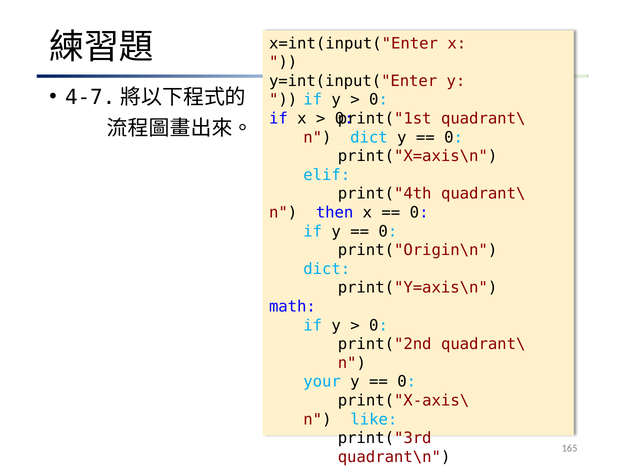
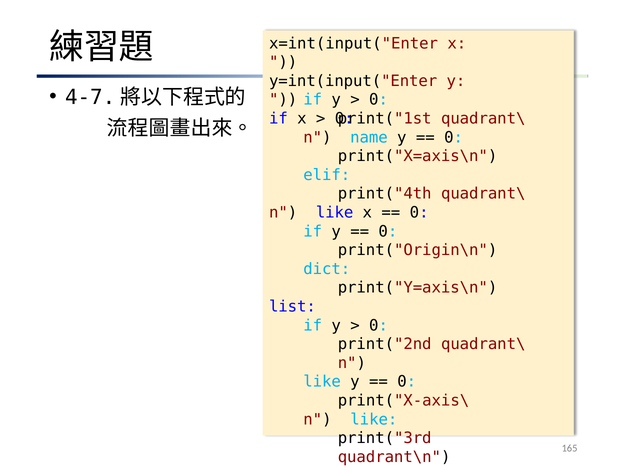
dict at (369, 137): dict -> name
then at (335, 213): then -> like
math: math -> list
your at (322, 382): your -> like
